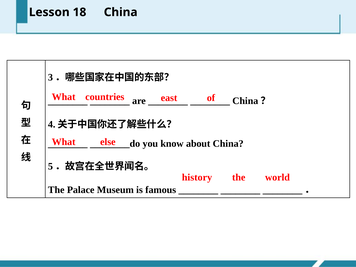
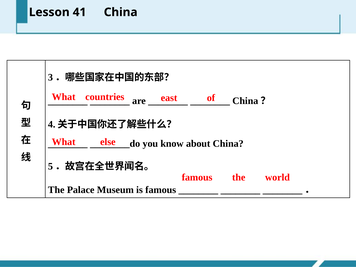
18: 18 -> 41
history at (197, 177): history -> famous
